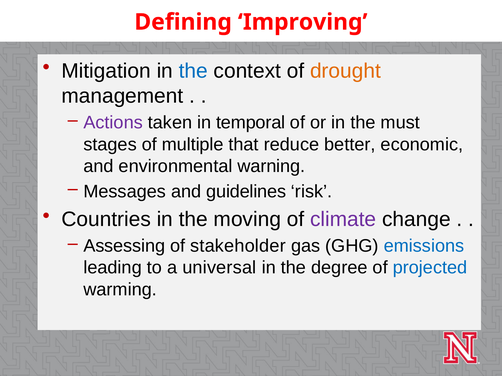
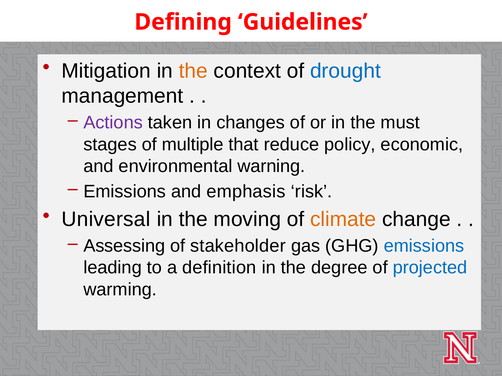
Improving: Improving -> Guidelines
the at (193, 71) colour: blue -> orange
drought colour: orange -> blue
temporal: temporal -> changes
better: better -> policy
Messages at (125, 192): Messages -> Emissions
guidelines: guidelines -> emphasis
Countries: Countries -> Universal
climate colour: purple -> orange
universal: universal -> definition
